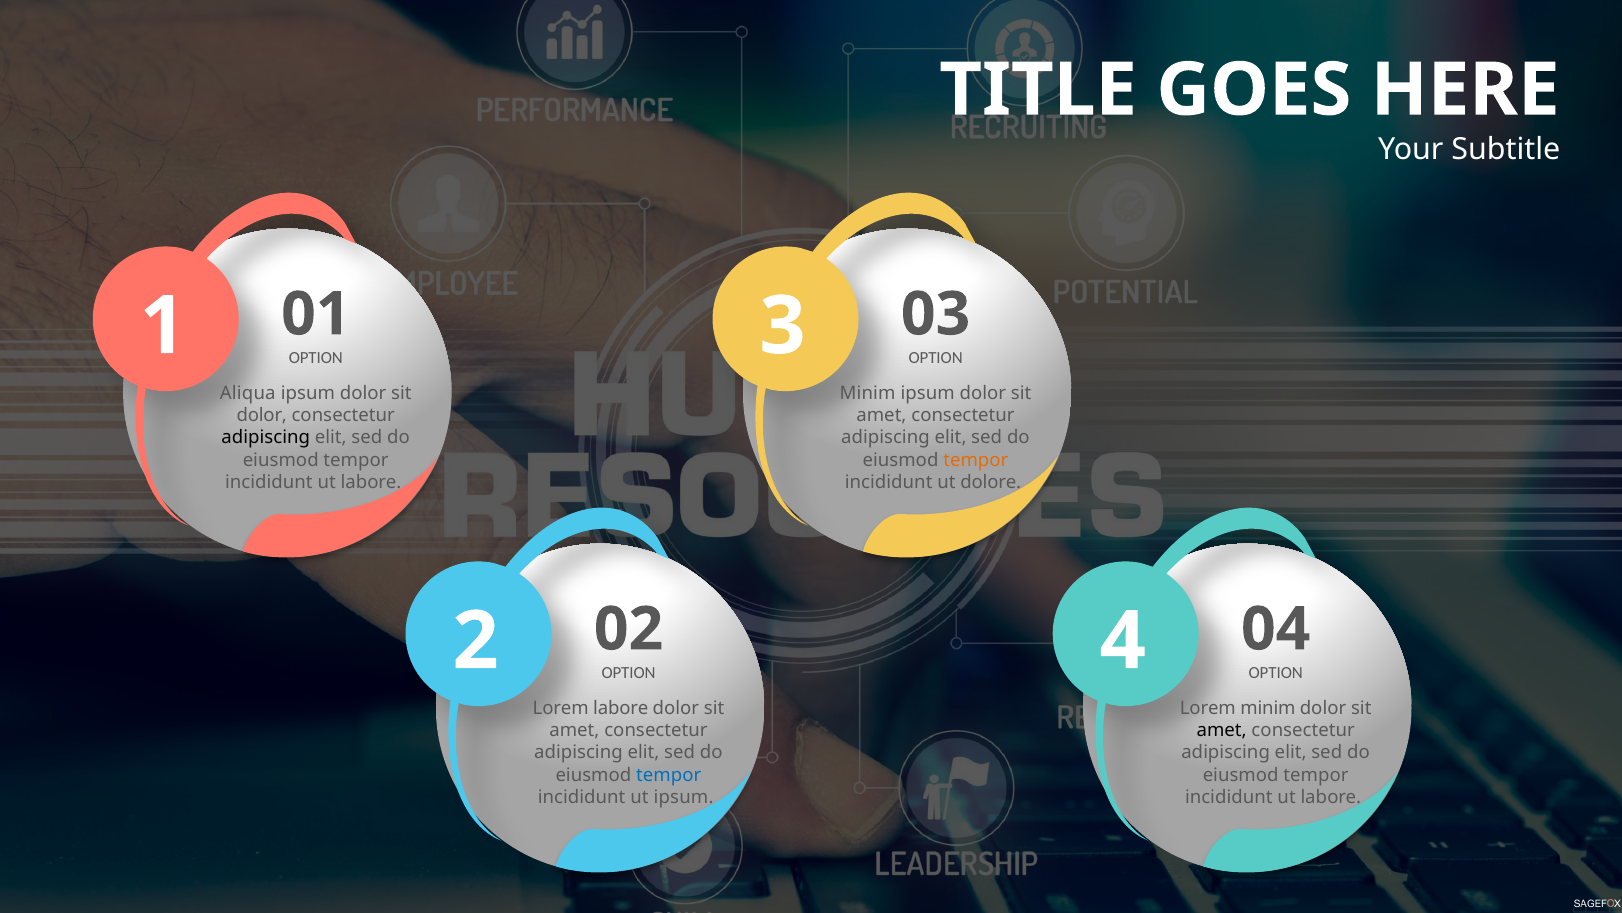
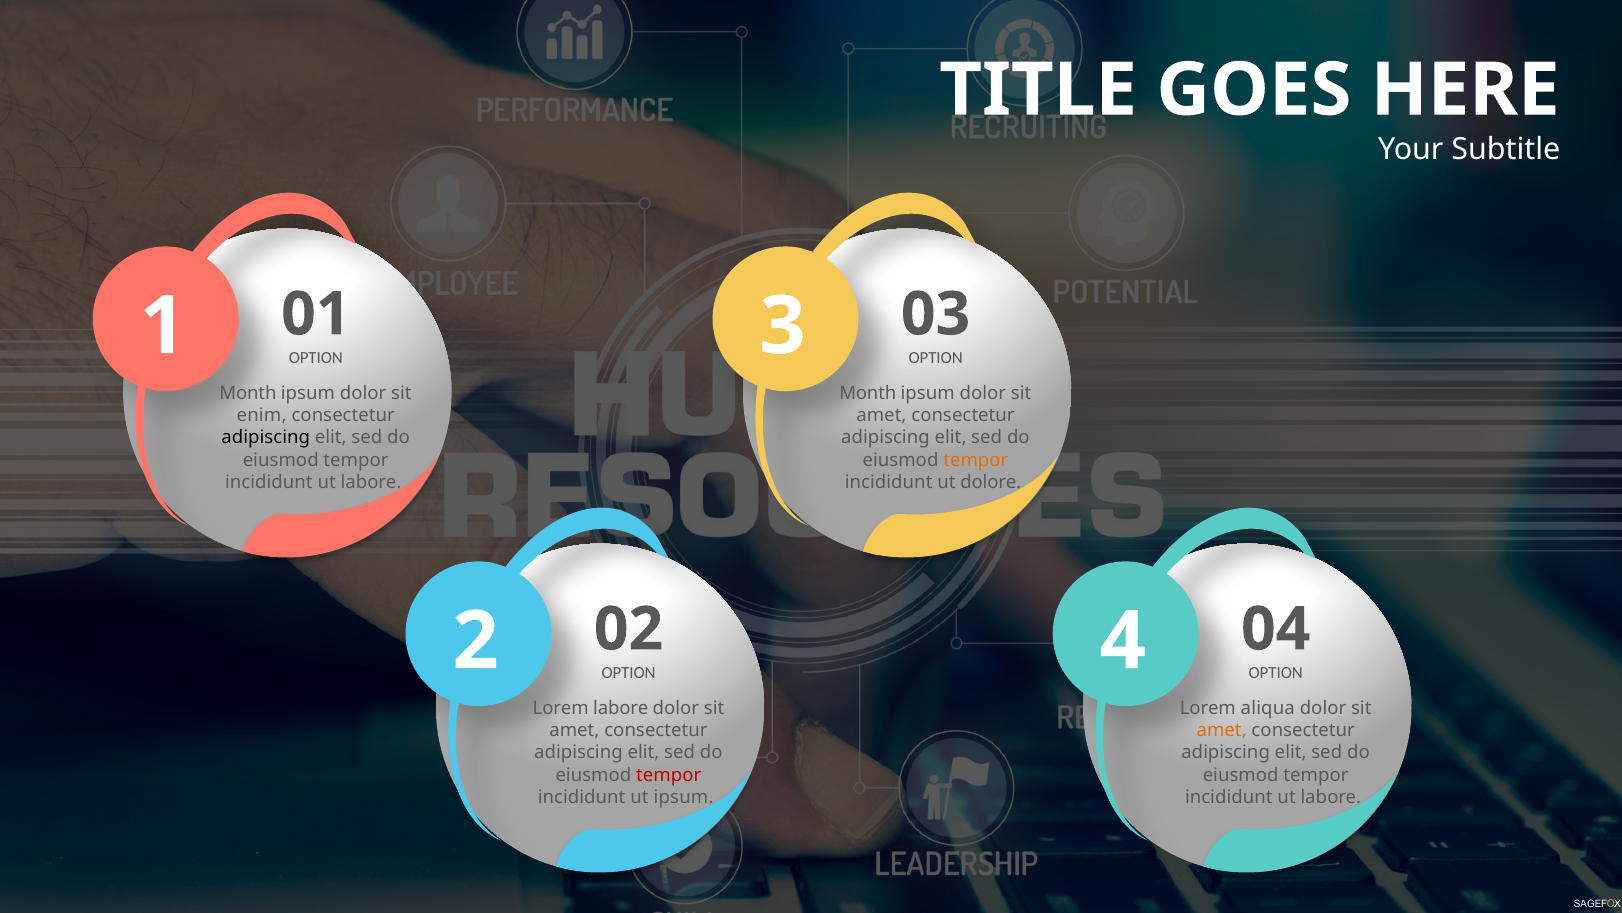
Aliqua at (248, 393): Aliqua -> Month
Minim at (868, 393): Minim -> Month
dolor at (262, 415): dolor -> enim
Lorem minim: minim -> aliqua
amet at (1222, 730) colour: black -> orange
tempor at (669, 774) colour: blue -> red
